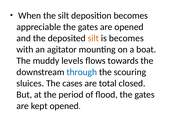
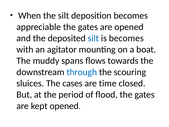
silt at (93, 38) colour: orange -> blue
levels: levels -> spans
total: total -> time
